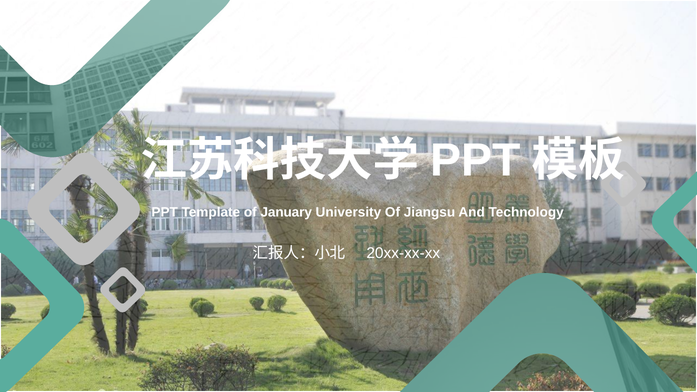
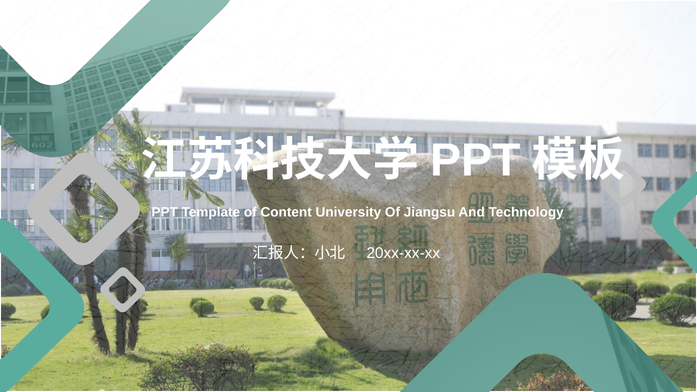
January: January -> Content
